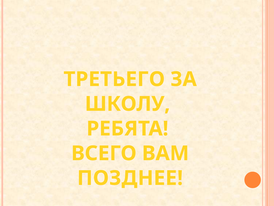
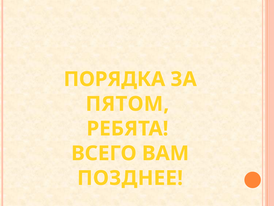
ТРЕТЬЕГО: ТРЕТЬЕГО -> ПОРЯДКА
ШКОЛУ: ШКОЛУ -> ПЯТОМ
